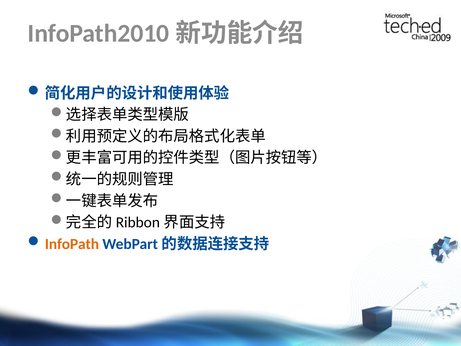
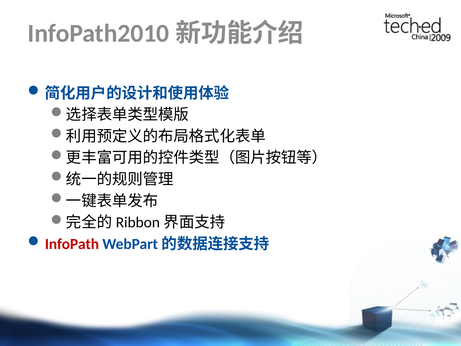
InfoPath colour: orange -> red
